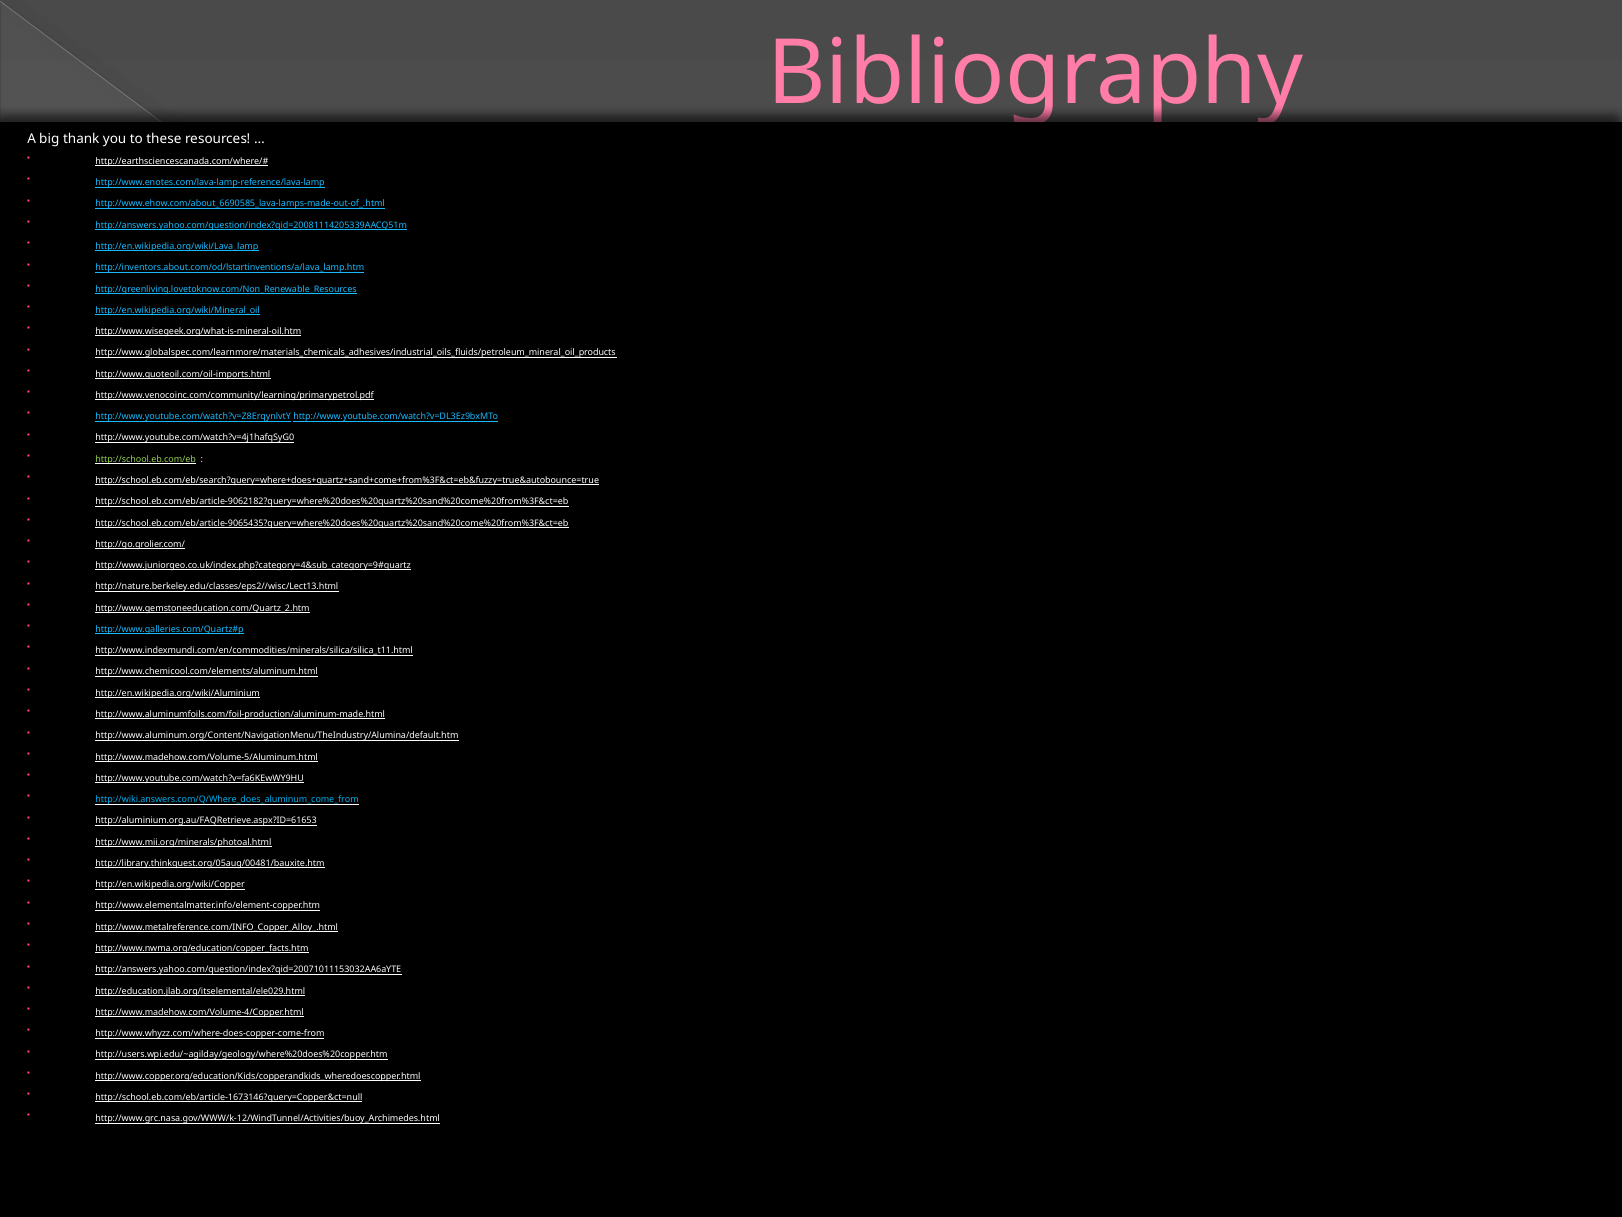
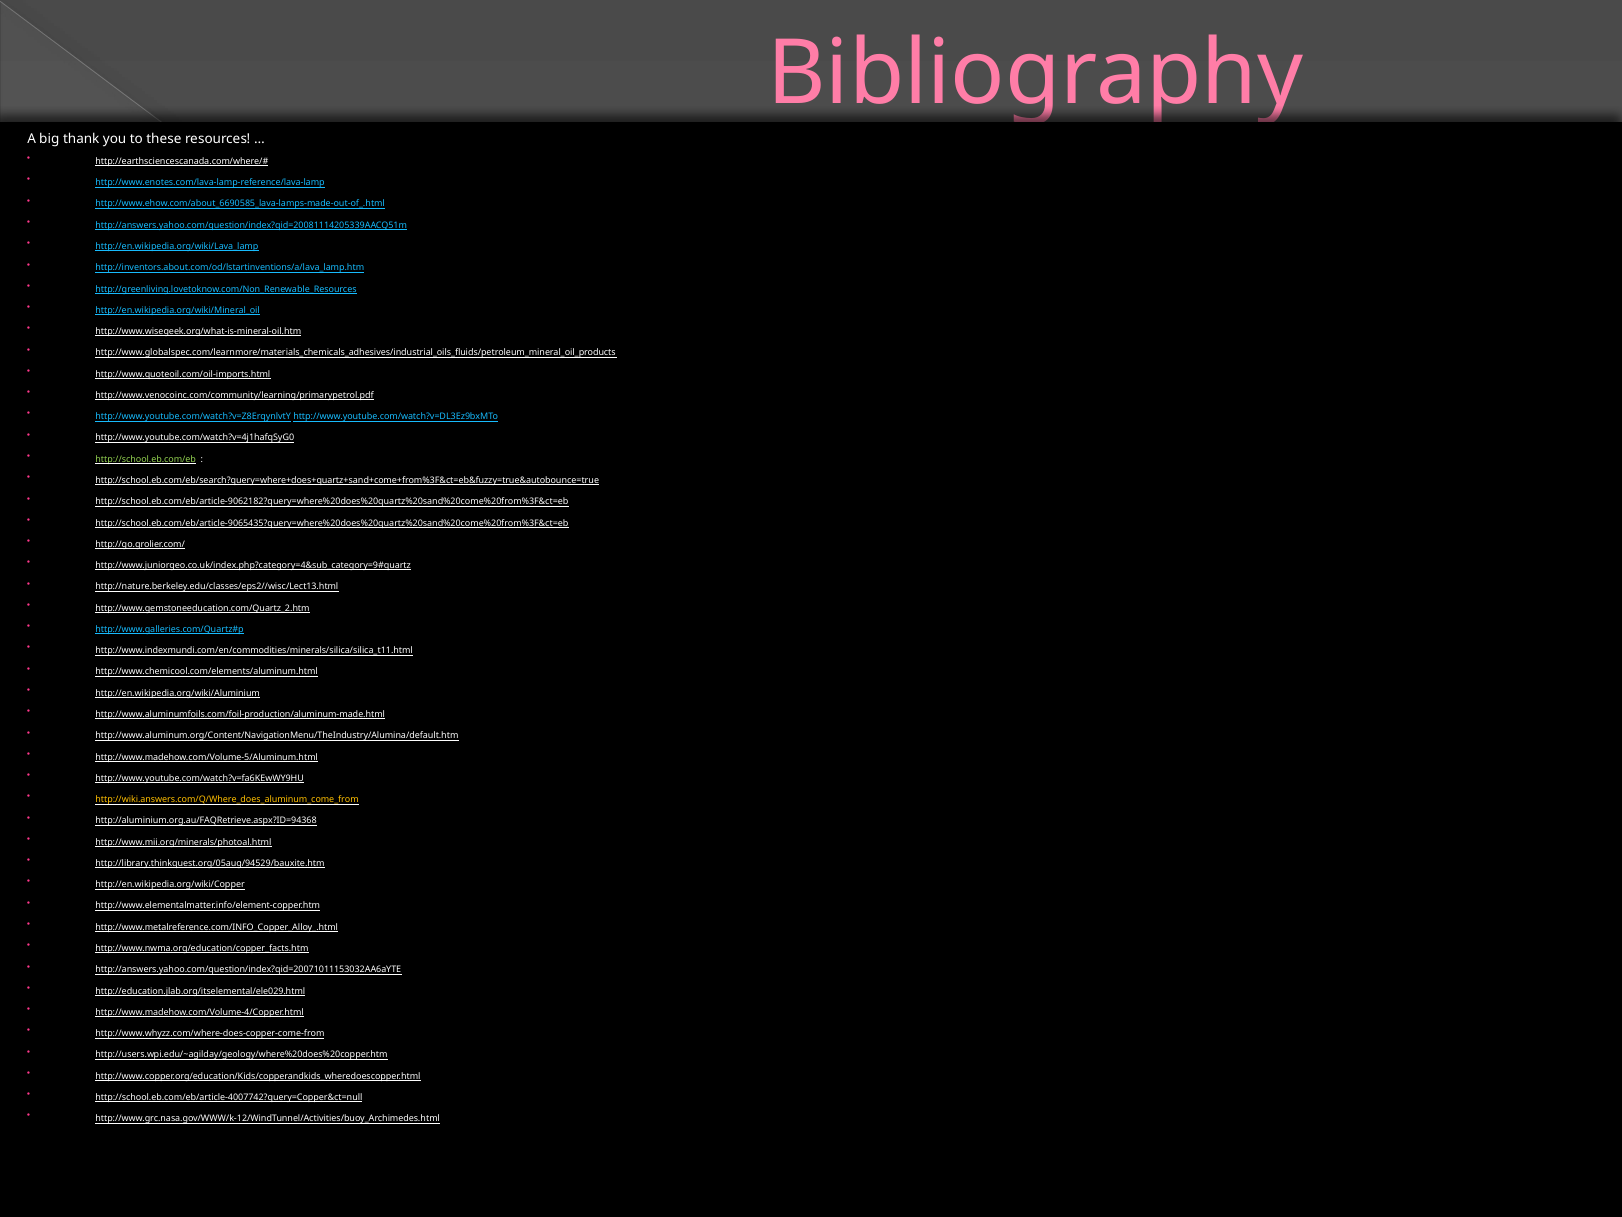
http://wiki.answers.com/Q/Where_does_aluminum_come_from colour: light blue -> yellow
http://aluminium.org.au/FAQRetrieve.aspx?ID=61653: http://aluminium.org.au/FAQRetrieve.aspx?ID=61653 -> http://aluminium.org.au/FAQRetrieve.aspx?ID=94368
http://library.thinkquest.org/05aug/00481/bauxite.htm: http://library.thinkquest.org/05aug/00481/bauxite.htm -> http://library.thinkquest.org/05aug/94529/bauxite.htm
http://school.eb.com/eb/article-1673146?query=Copper&ct=null: http://school.eb.com/eb/article-1673146?query=Copper&ct=null -> http://school.eb.com/eb/article-4007742?query=Copper&ct=null
